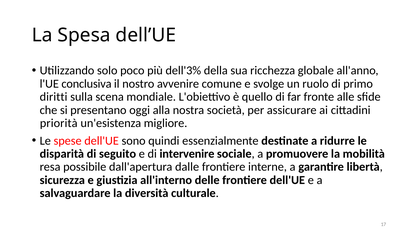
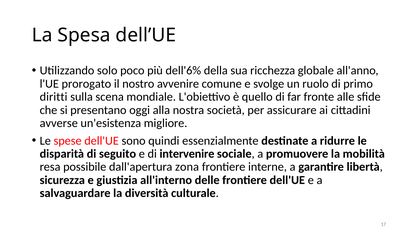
dell'3%: dell'3% -> dell'6%
conclusiva: conclusiva -> prorogato
priorità: priorità -> avverse
dalle: dalle -> zona
